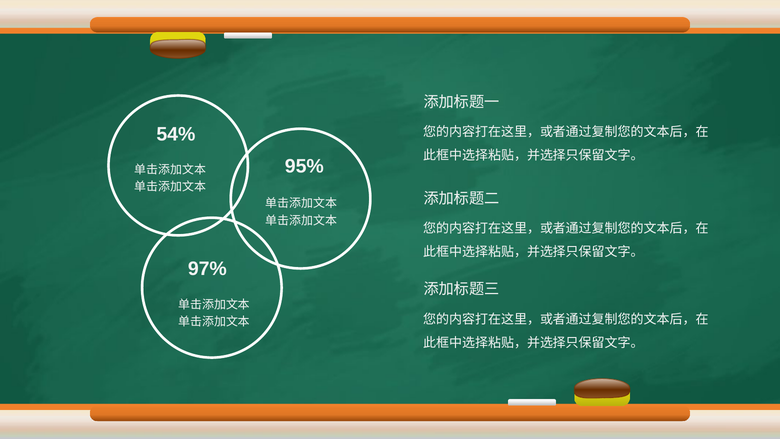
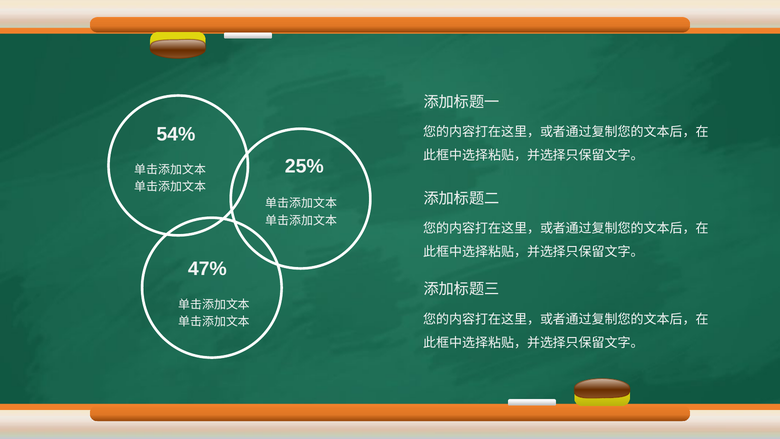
95%: 95% -> 25%
97%: 97% -> 47%
